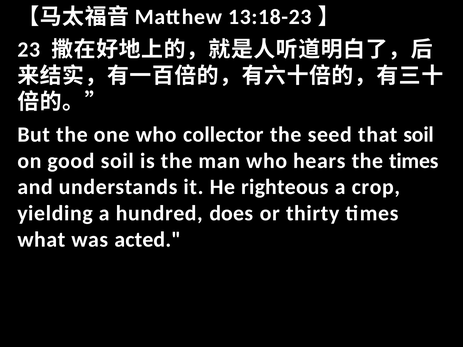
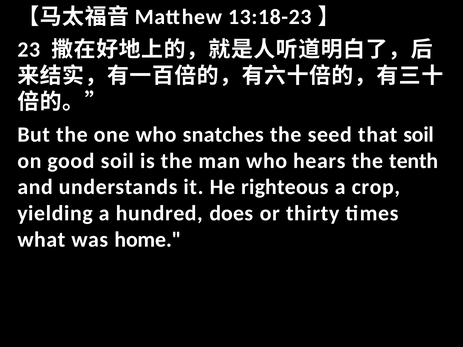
collector: collector -> snatches
the times: times -> tenth
acted: acted -> home
